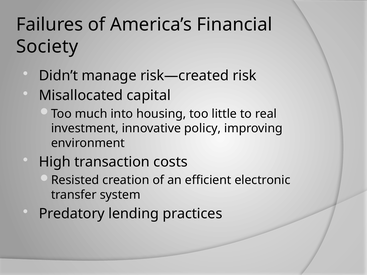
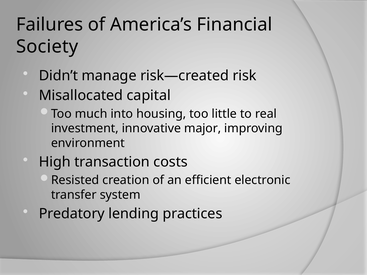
policy: policy -> major
